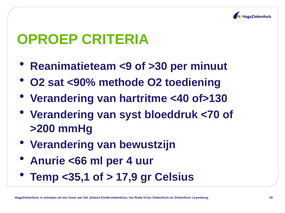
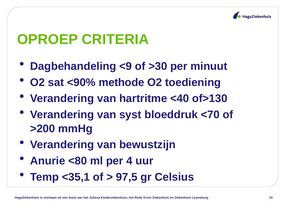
Reanimatieteam: Reanimatieteam -> Dagbehandeling
<66: <66 -> <80
17,9: 17,9 -> 97,5
